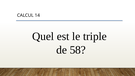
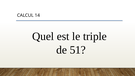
58: 58 -> 51
